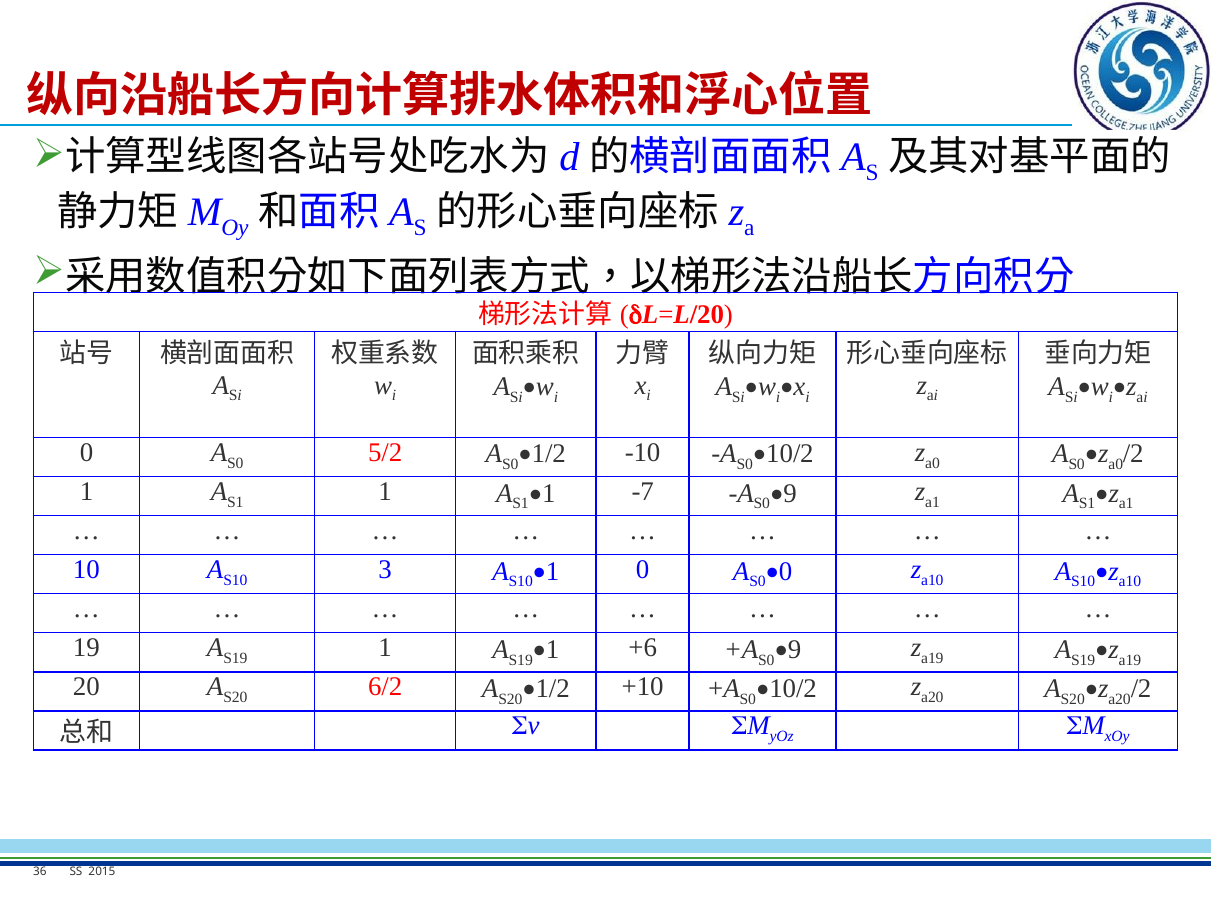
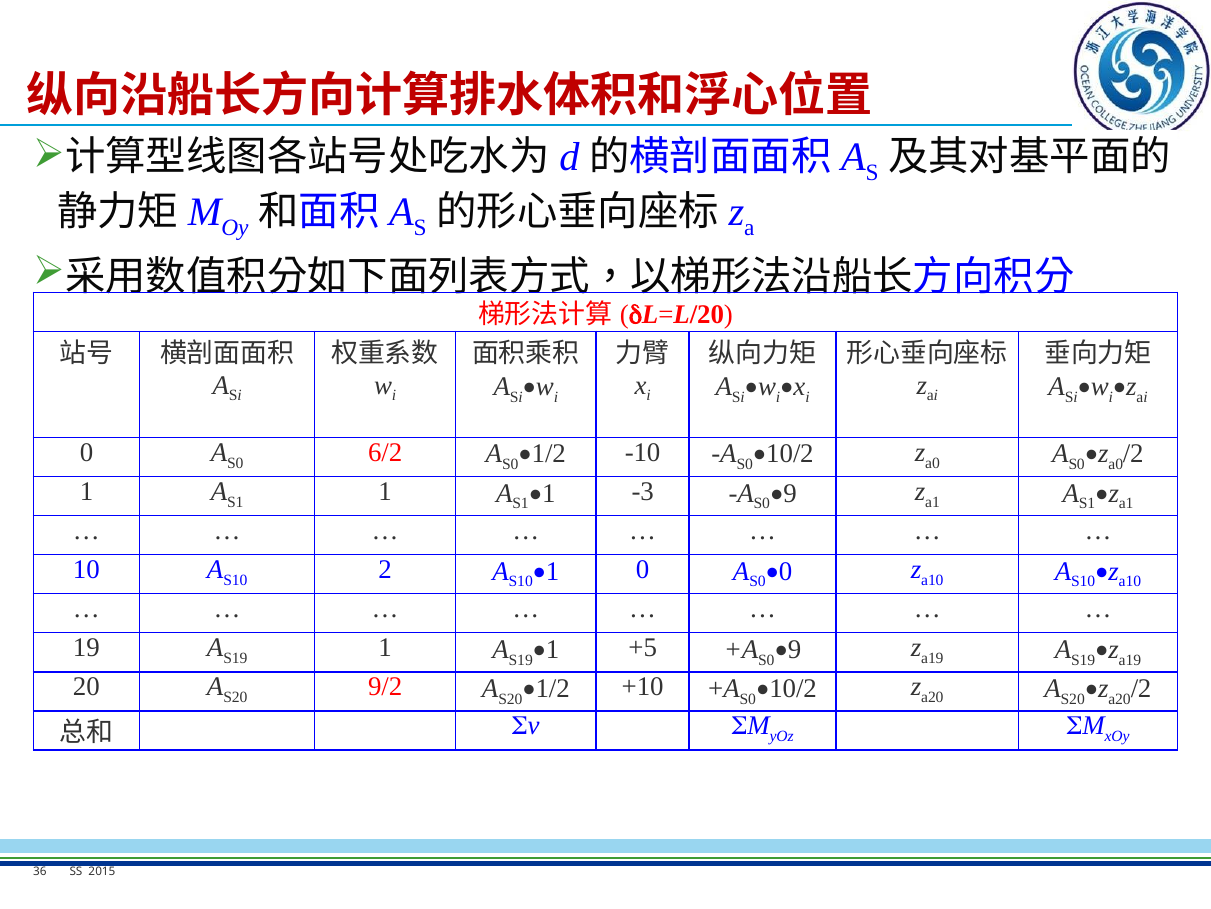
5/2: 5/2 -> 6/2
-7: -7 -> -3
3: 3 -> 2
+6: +6 -> +5
6/2: 6/2 -> 9/2
